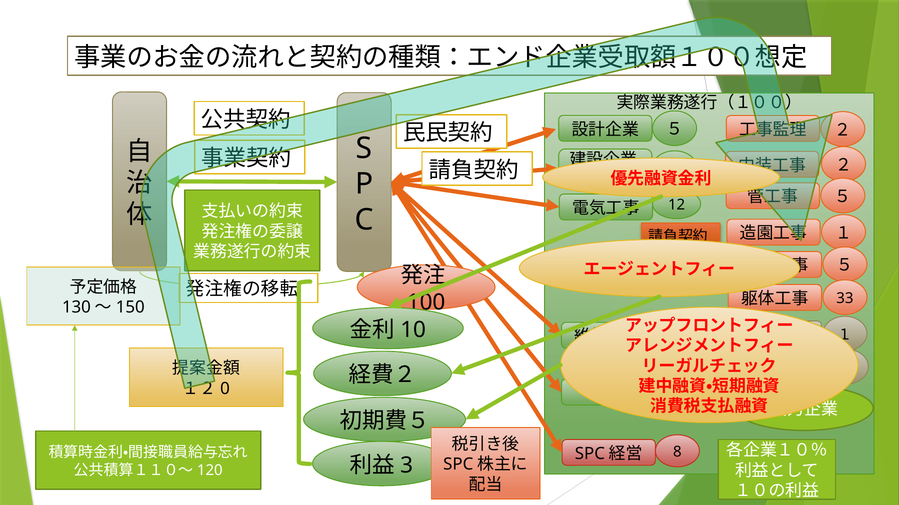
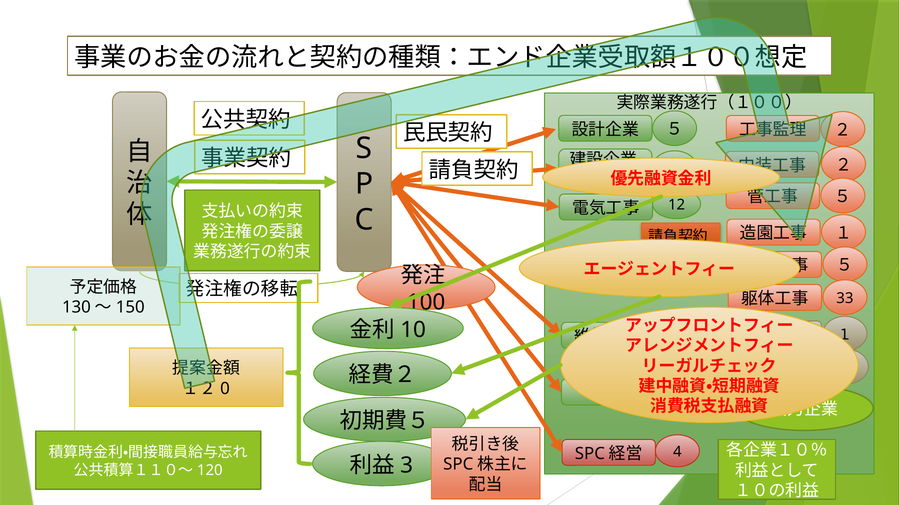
8: 8 -> 4
